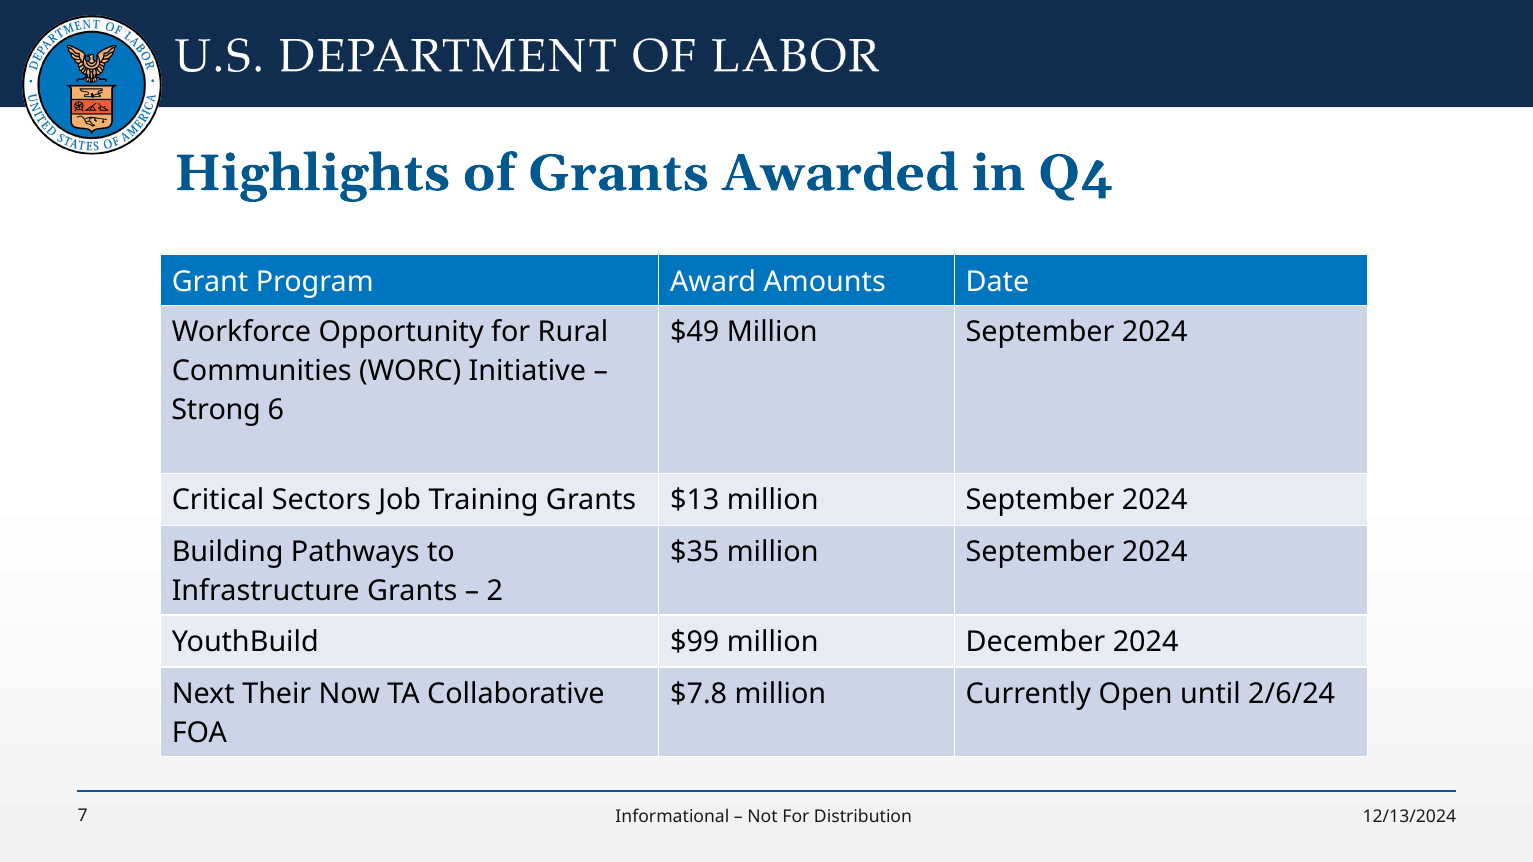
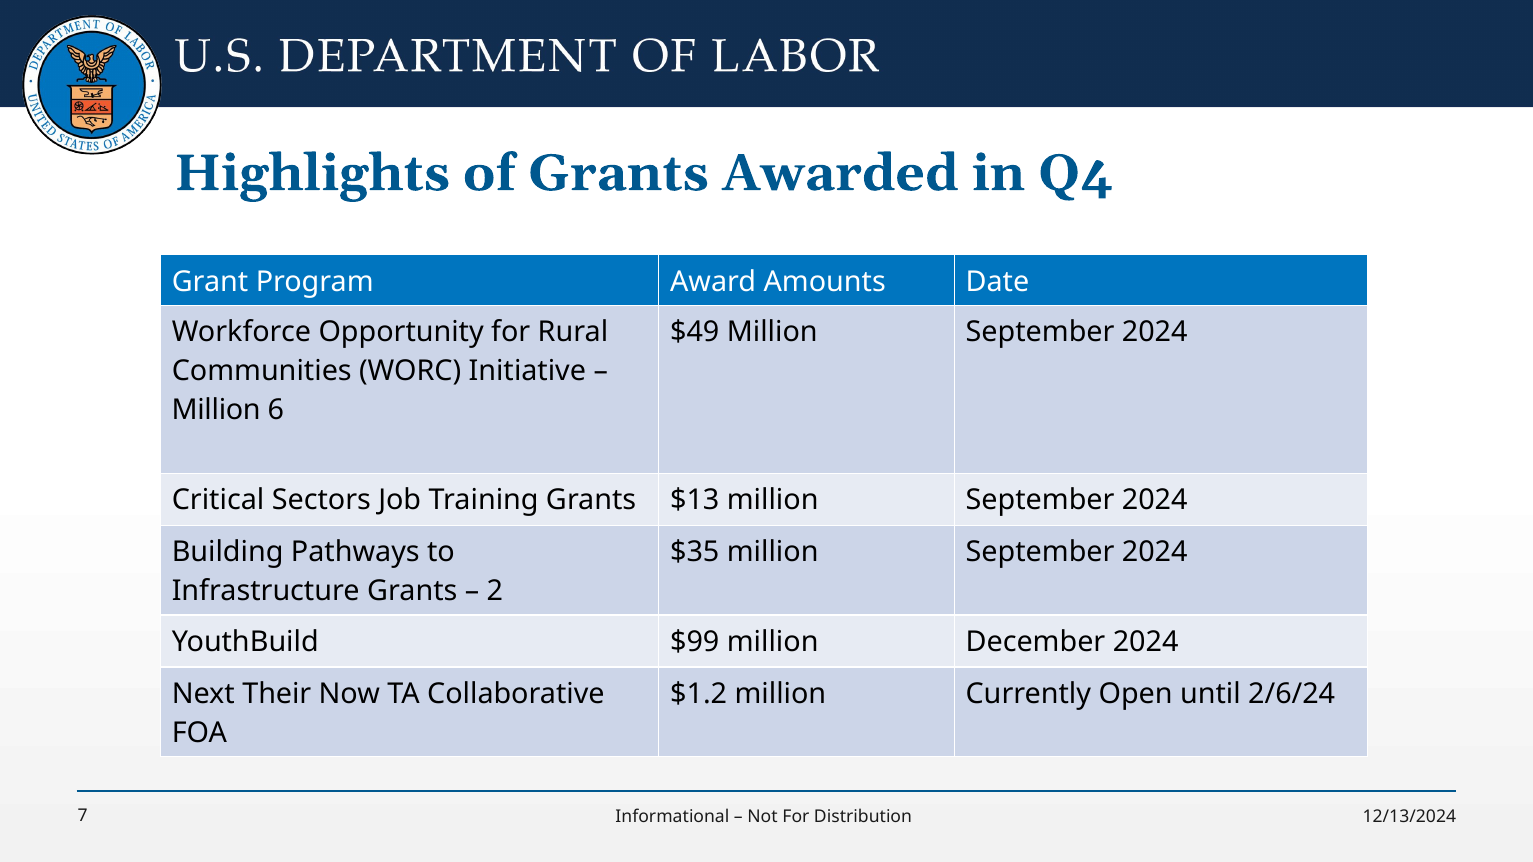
Strong at (216, 411): Strong -> Million
$7.8: $7.8 -> $1.2
